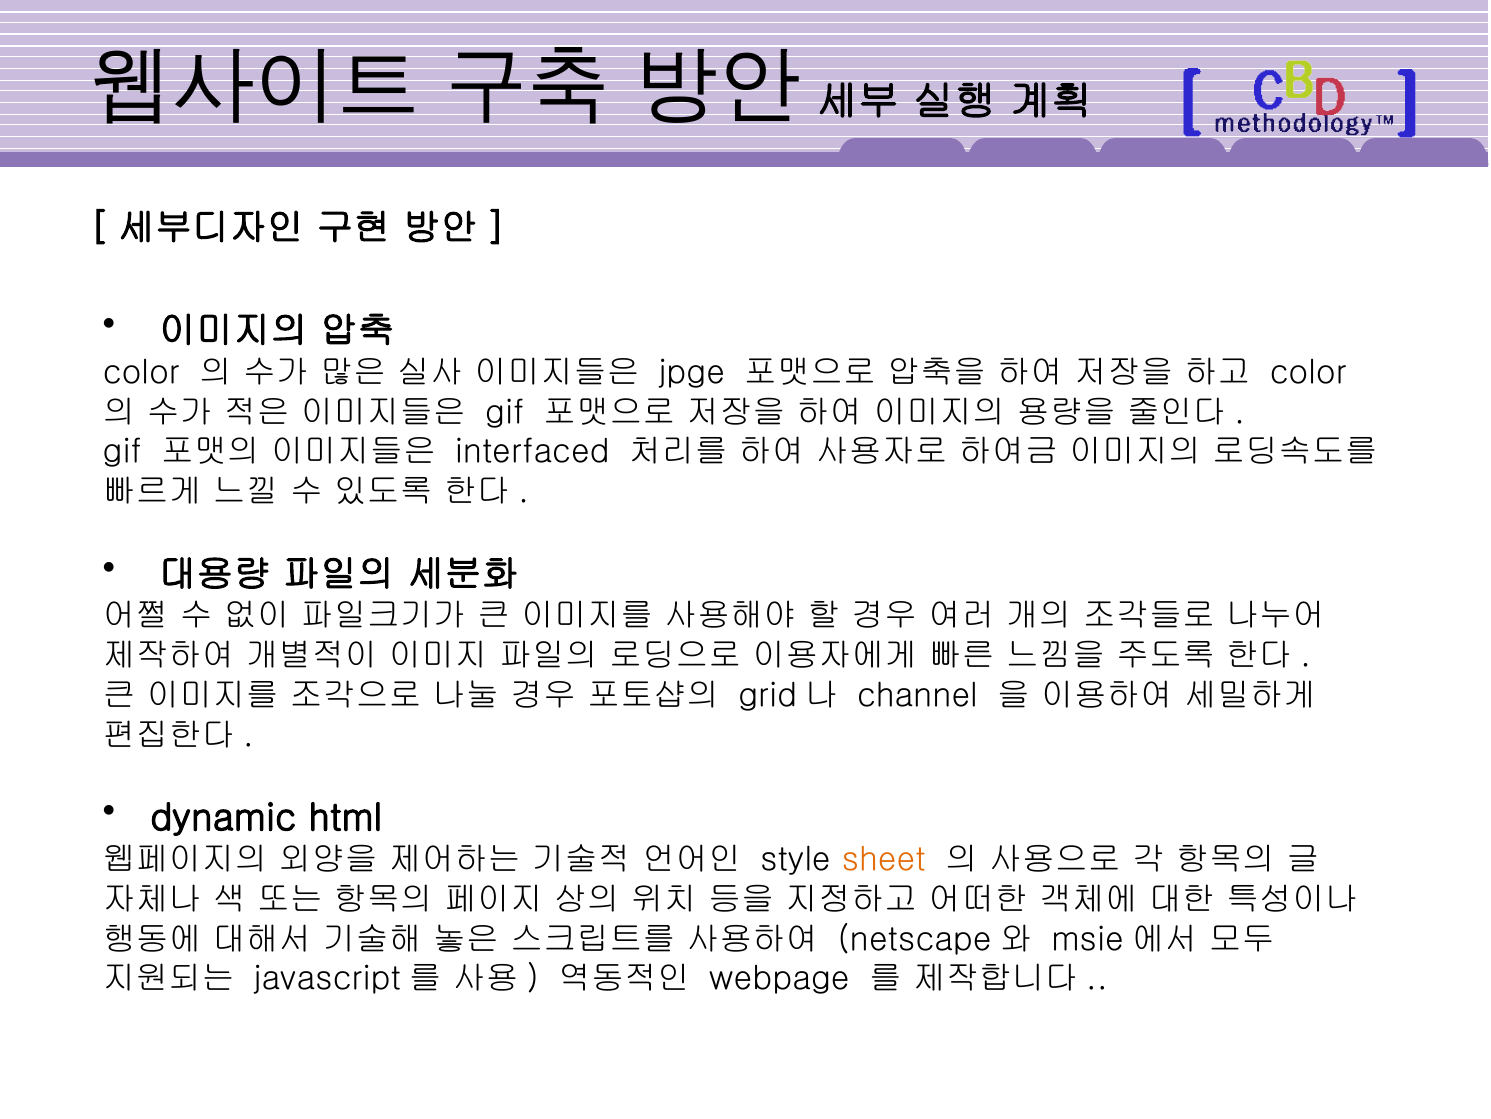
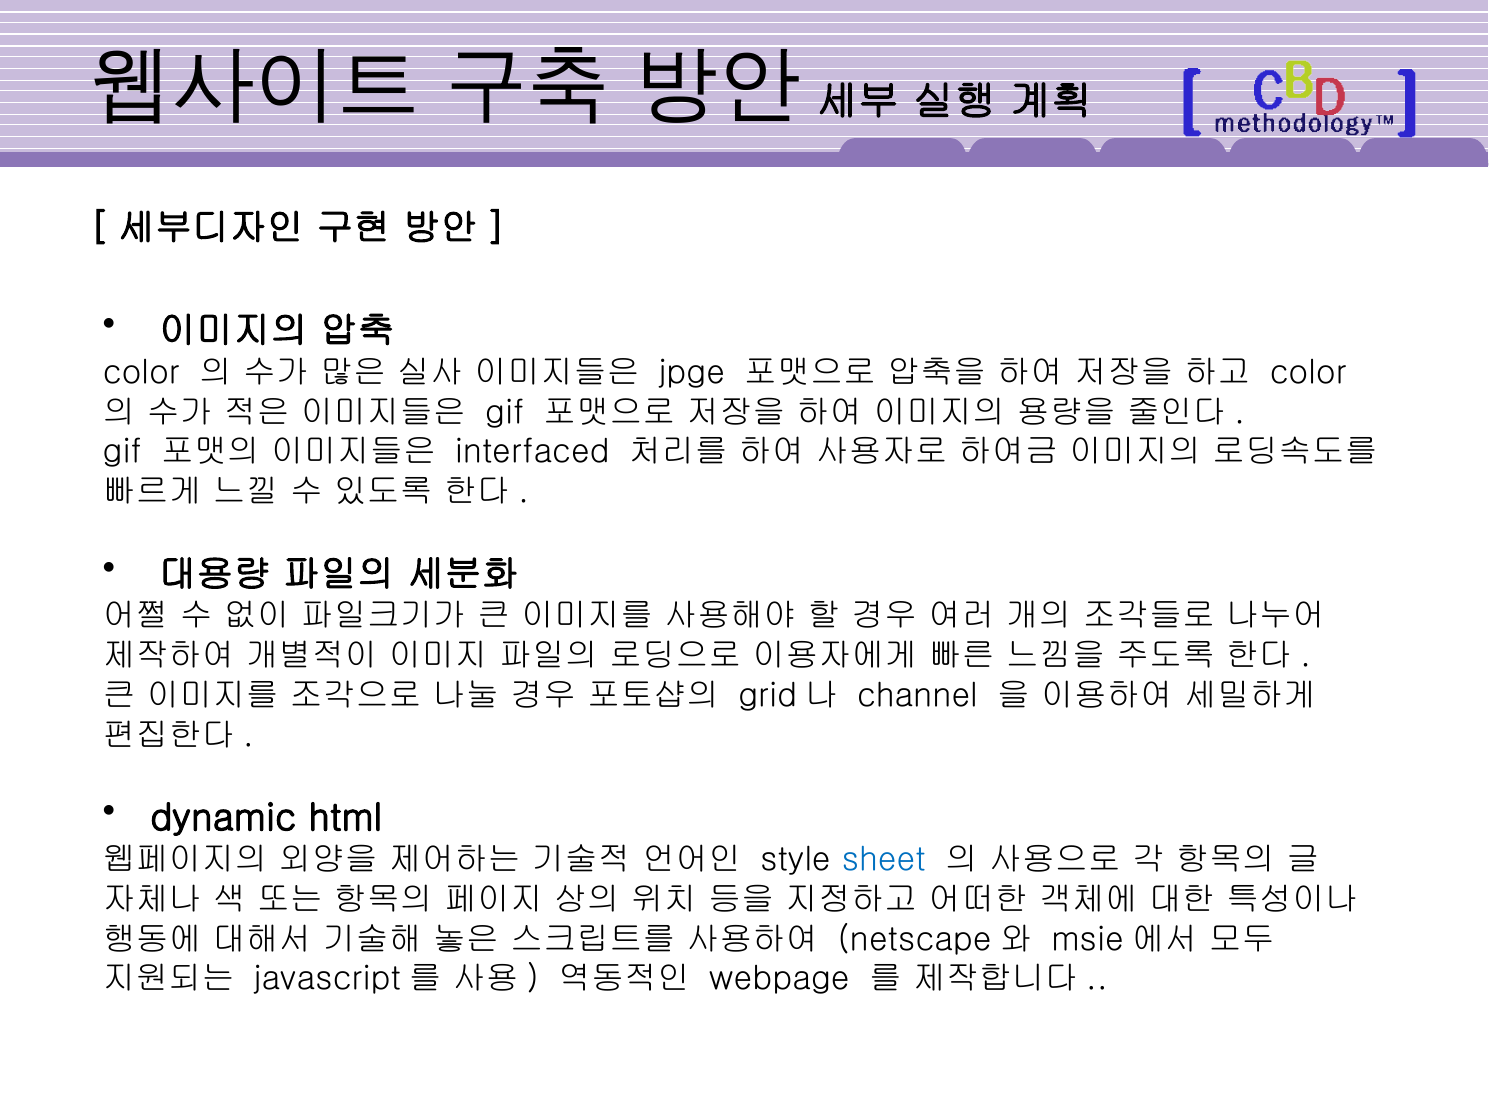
sheet colour: orange -> blue
